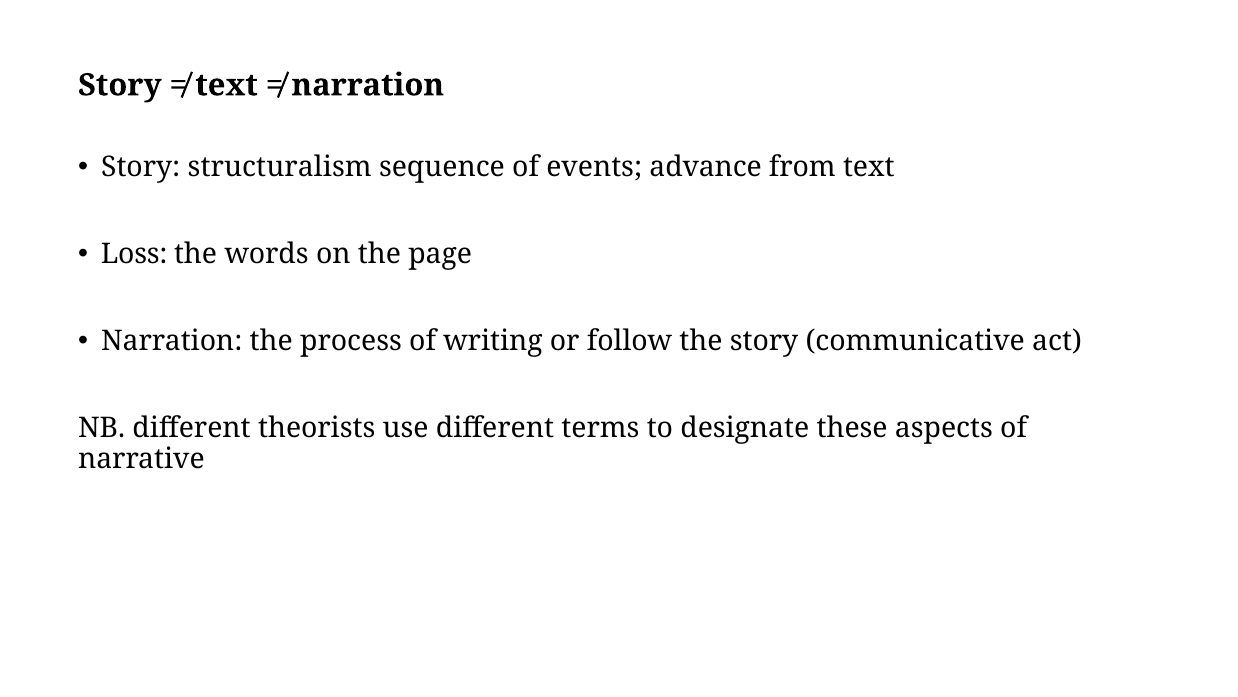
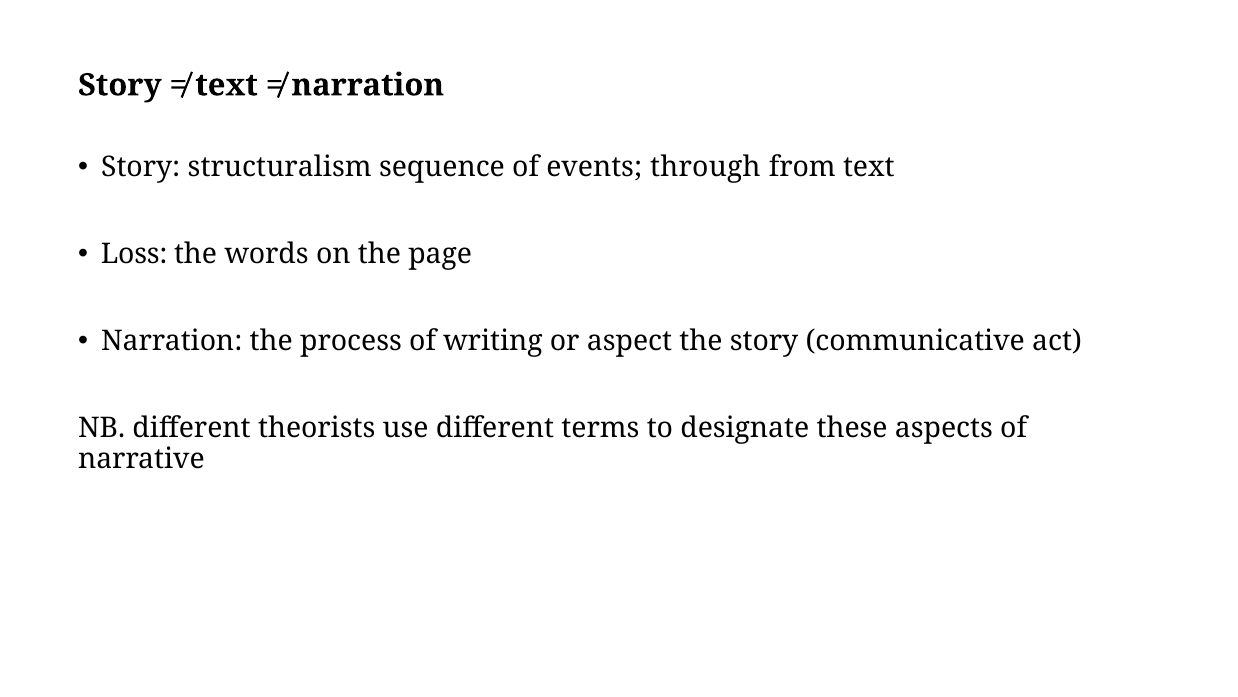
advance: advance -> through
follow: follow -> aspect
